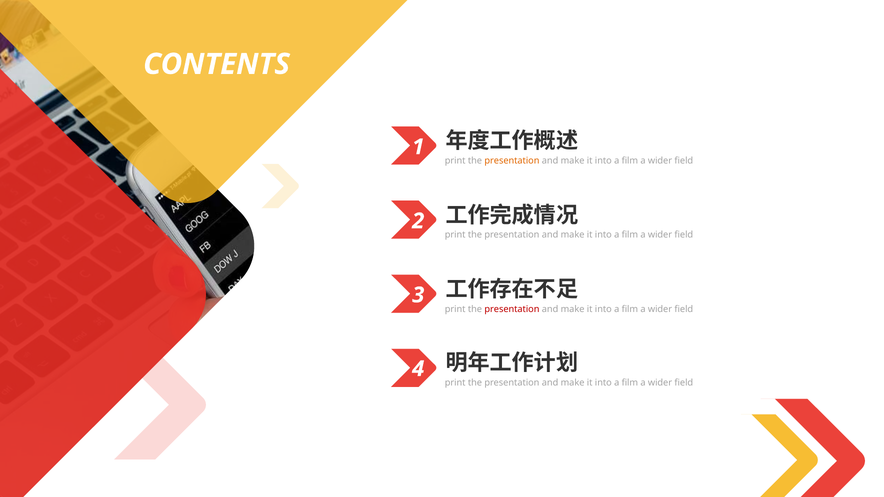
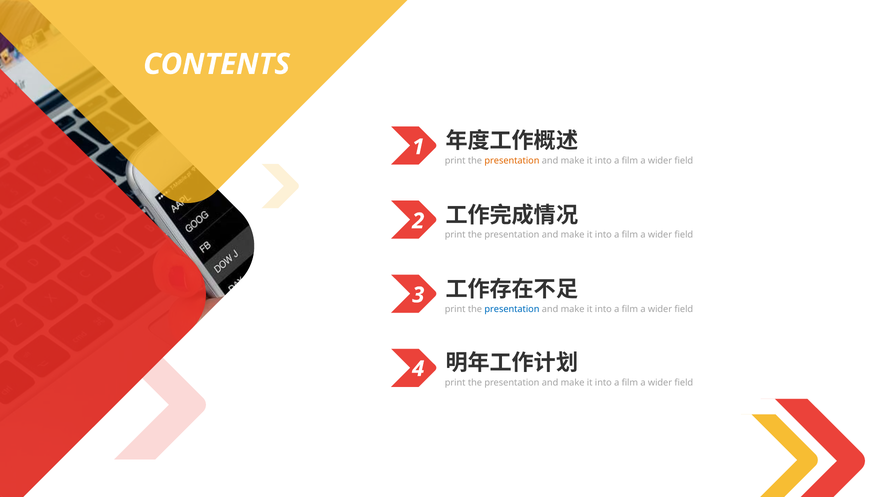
presentation at (512, 309) colour: red -> blue
